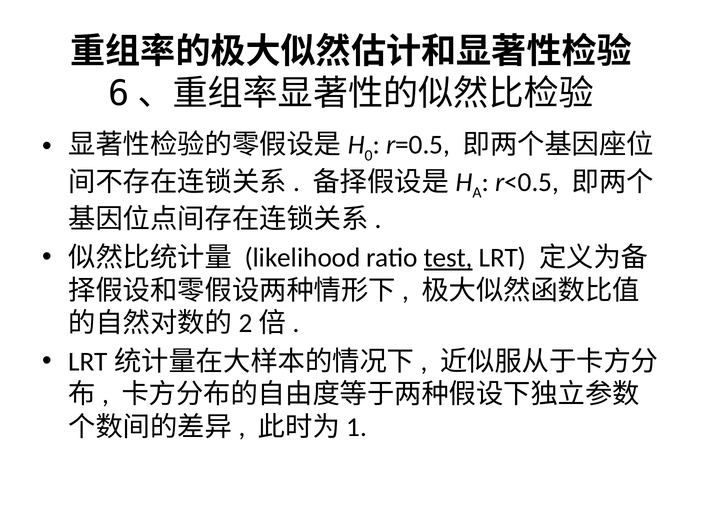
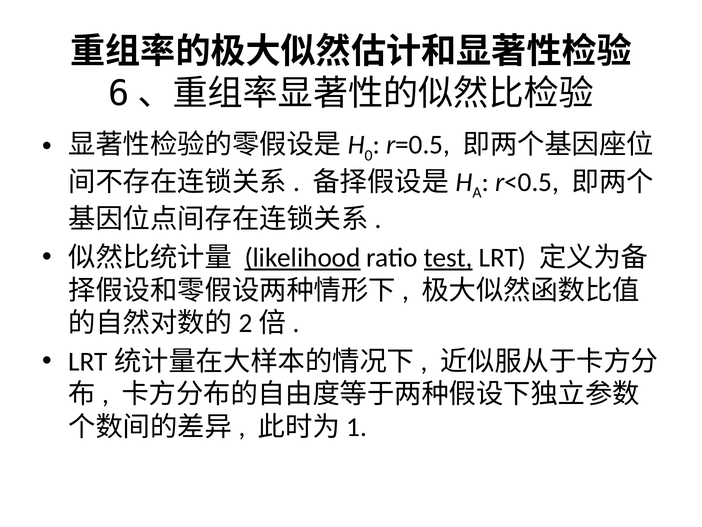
likelihood underline: none -> present
